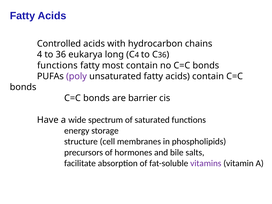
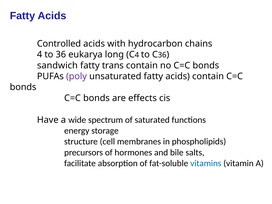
functions at (57, 65): functions -> sandwich
most: most -> trans
barrier: barrier -> effects
vitamins colour: purple -> blue
